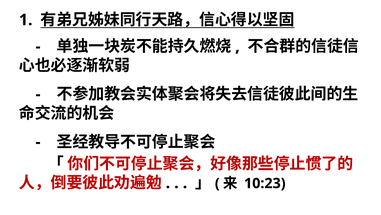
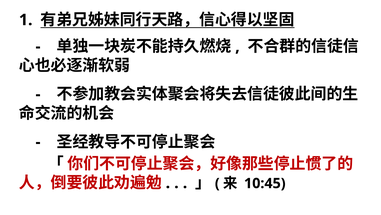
10:23: 10:23 -> 10:45
